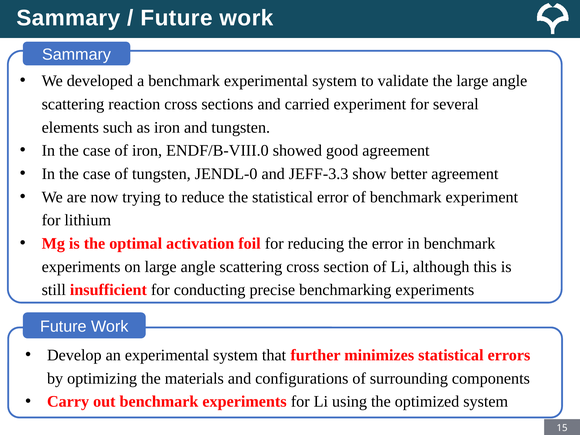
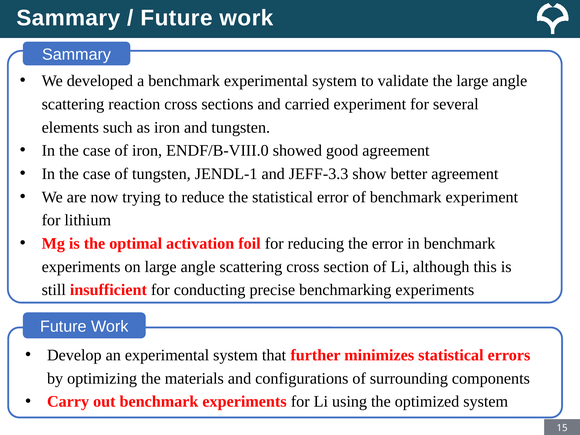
JENDL-0: JENDL-0 -> JENDL-1
